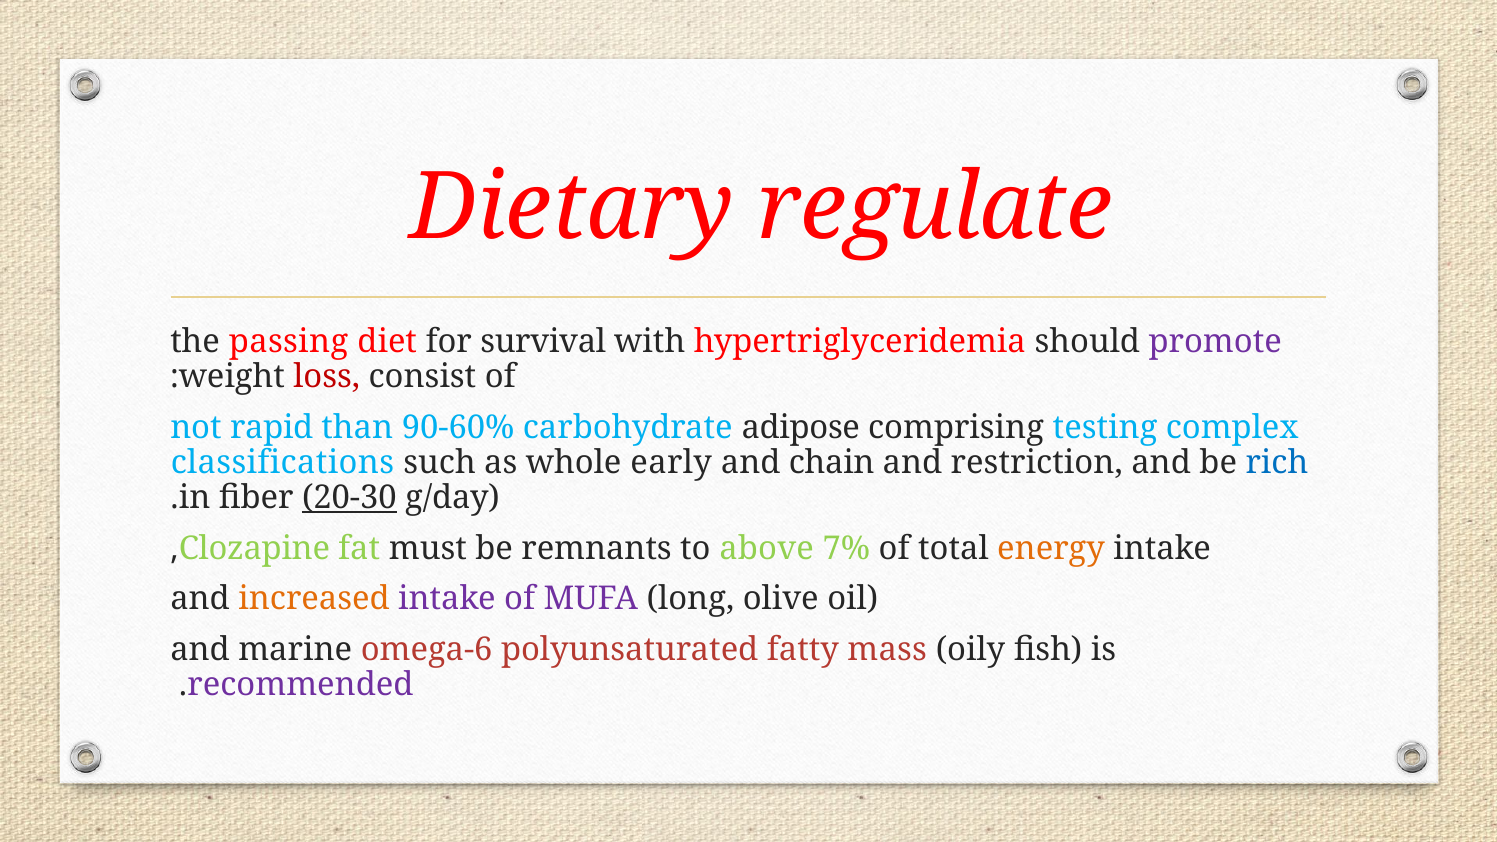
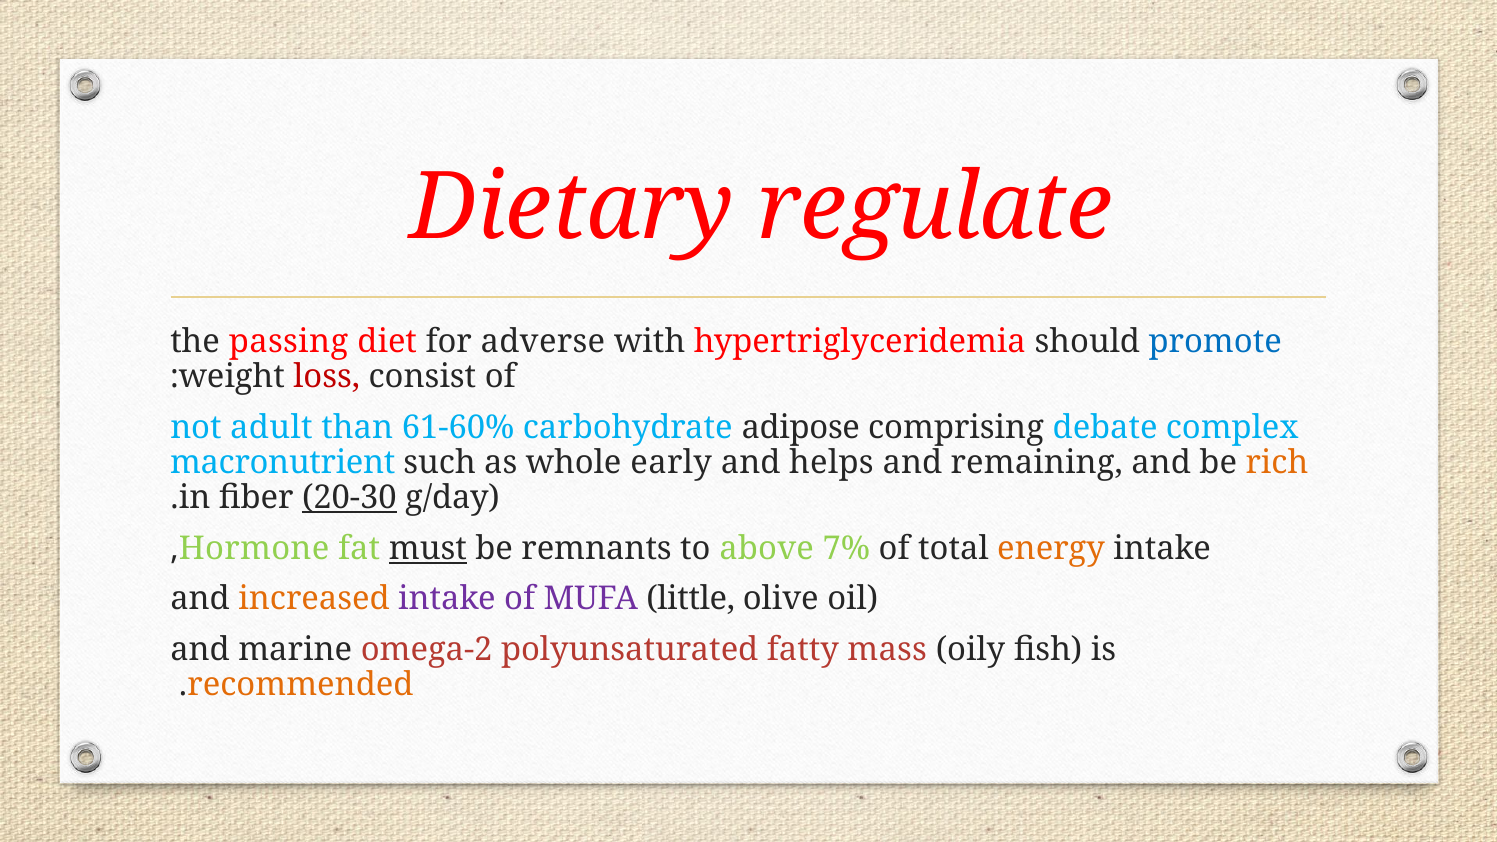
survival: survival -> adverse
promote colour: purple -> blue
rapid: rapid -> adult
90-60%: 90-60% -> 61-60%
testing: testing -> debate
classifications: classifications -> macronutrient
chain: chain -> helps
restriction: restriction -> remaining
rich colour: blue -> orange
Clozapine: Clozapine -> Hormone
must underline: none -> present
long: long -> little
omega-6: omega-6 -> omega-2
recommended colour: purple -> orange
